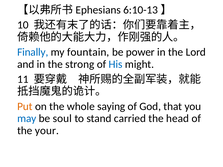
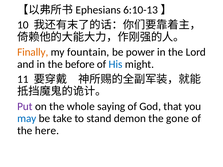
Finally colour: blue -> orange
strong: strong -> before
Put colour: orange -> purple
soul: soul -> take
carried: carried -> demon
head: head -> gone
your: your -> here
